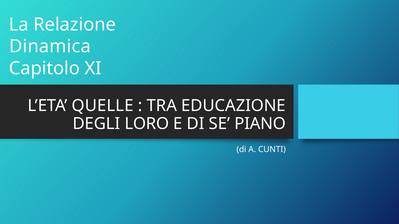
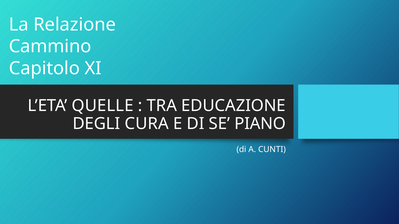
Dinamica: Dinamica -> Cammino
LORO: LORO -> CURA
